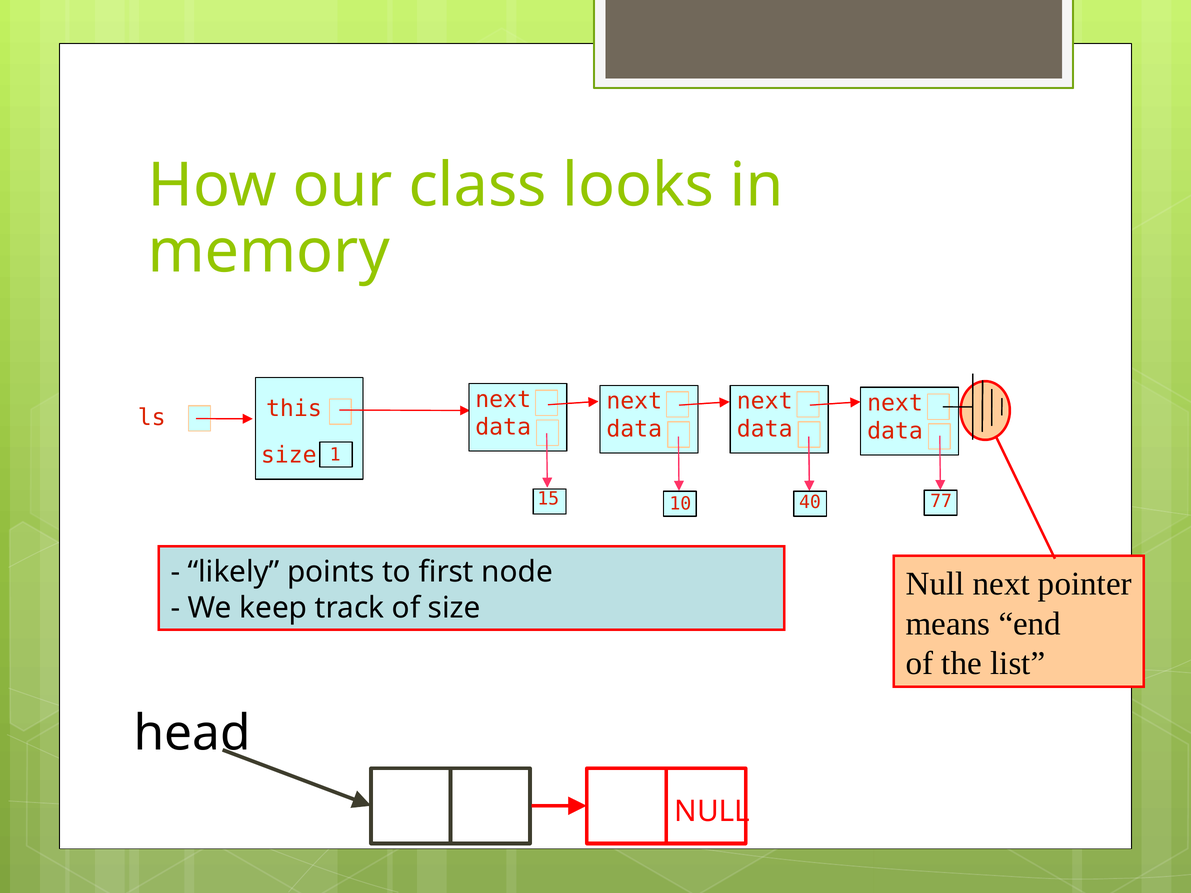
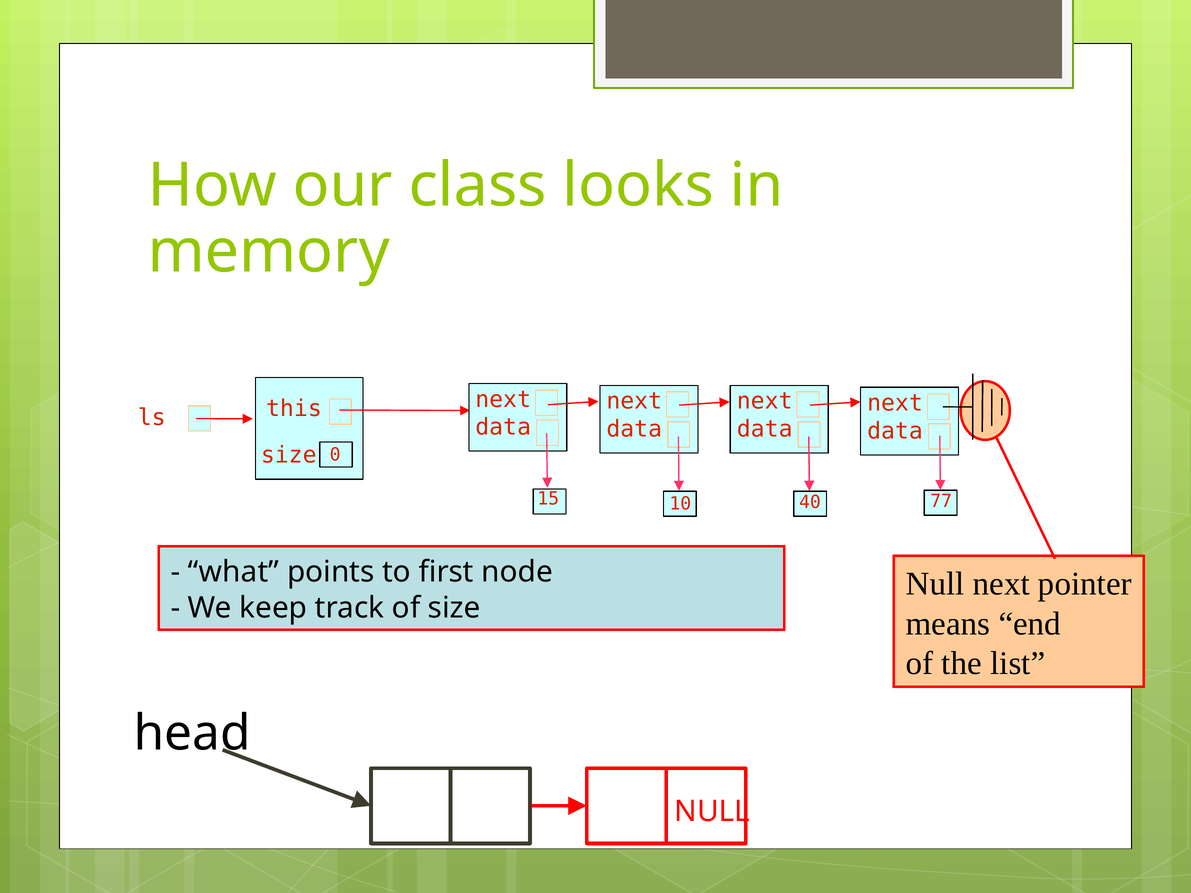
1: 1 -> 0
likely: likely -> what
